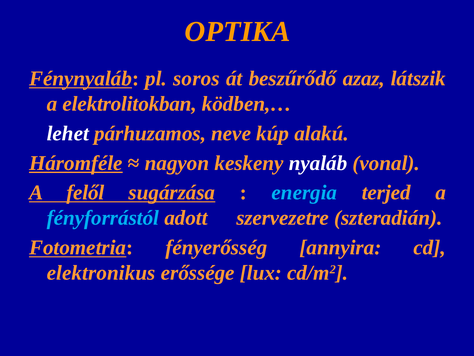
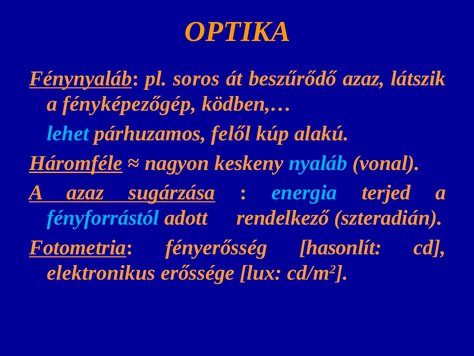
elektrolitokban: elektrolitokban -> fényképezőgép
lehet colour: white -> light blue
neve: neve -> felől
nyaláb colour: white -> light blue
A felől: felől -> azaz
szervezetre: szervezetre -> rendelkező
annyira: annyira -> hasonlít
